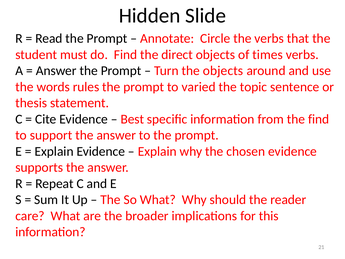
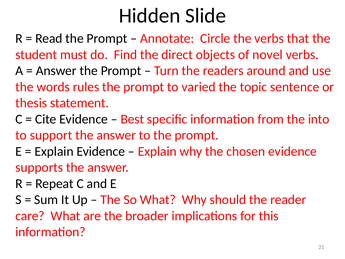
times: times -> novel
the objects: objects -> readers
the find: find -> into
